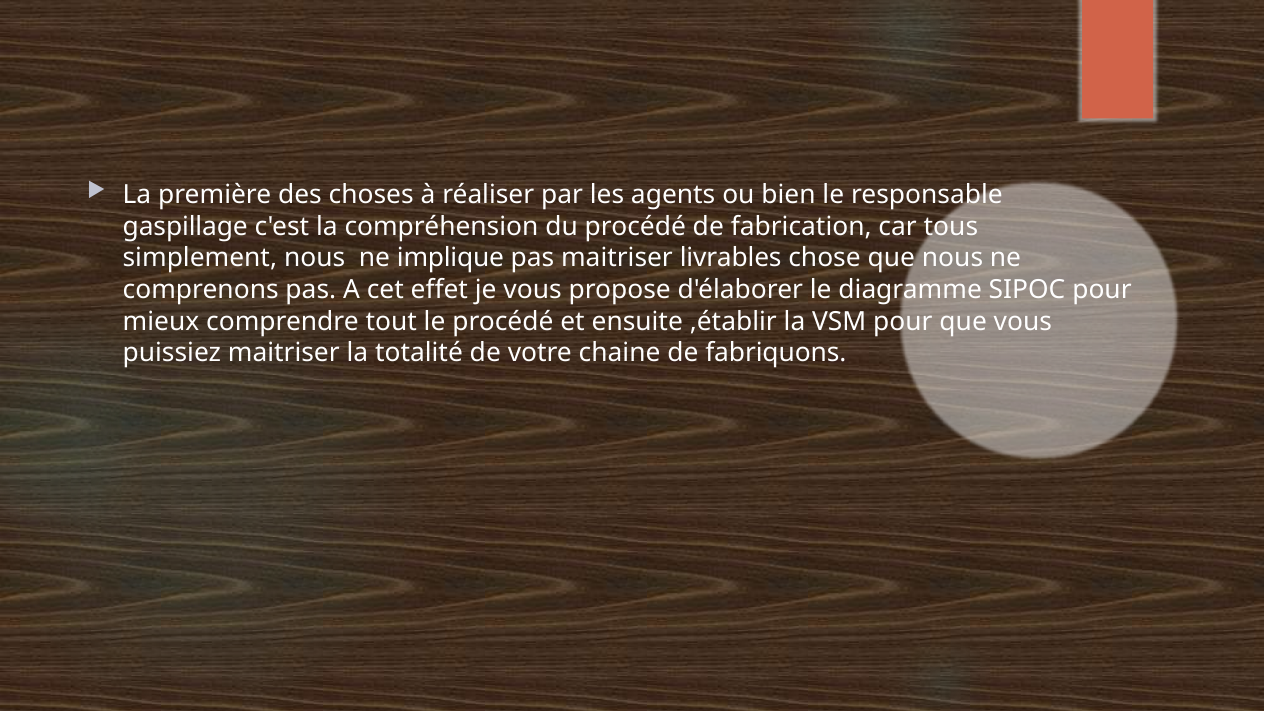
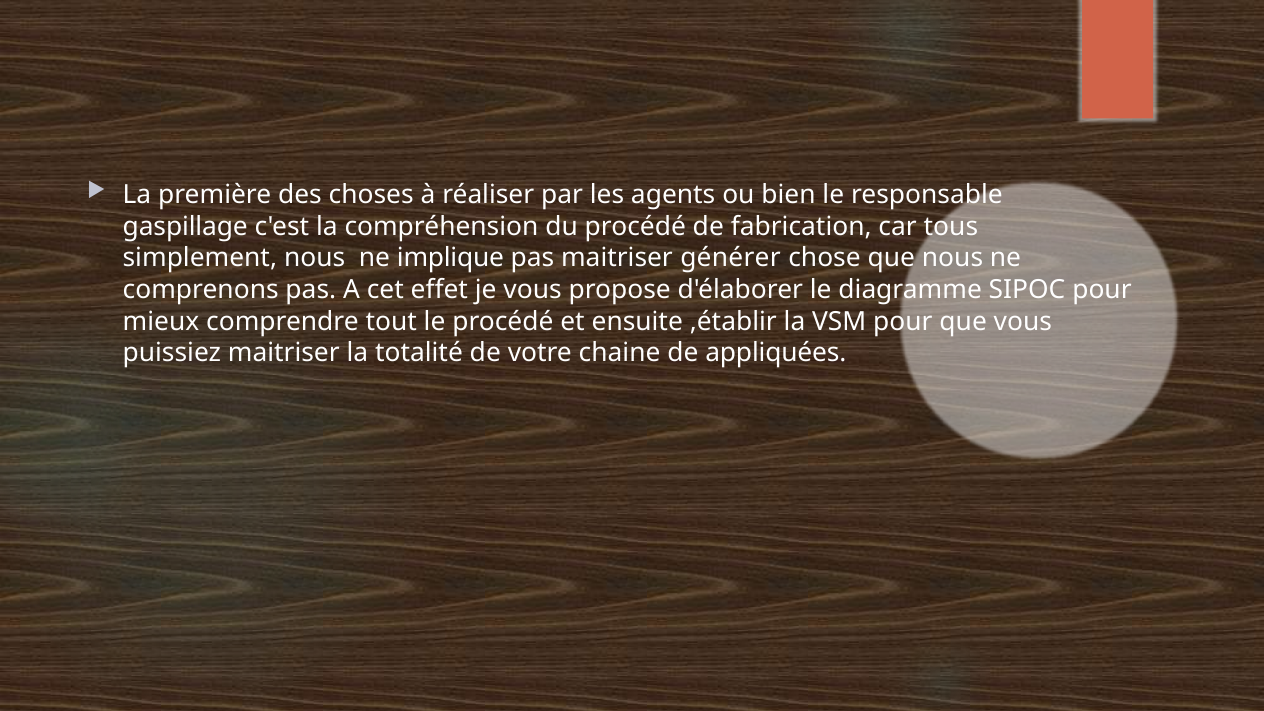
livrables: livrables -> générer
fabriquons: fabriquons -> appliquées
